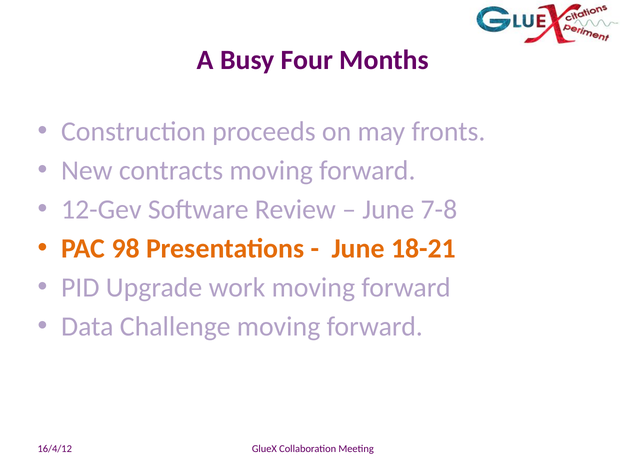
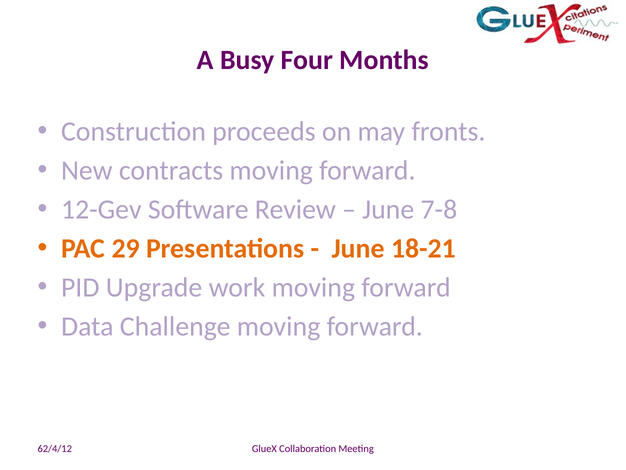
98: 98 -> 29
16/4/12: 16/4/12 -> 62/4/12
